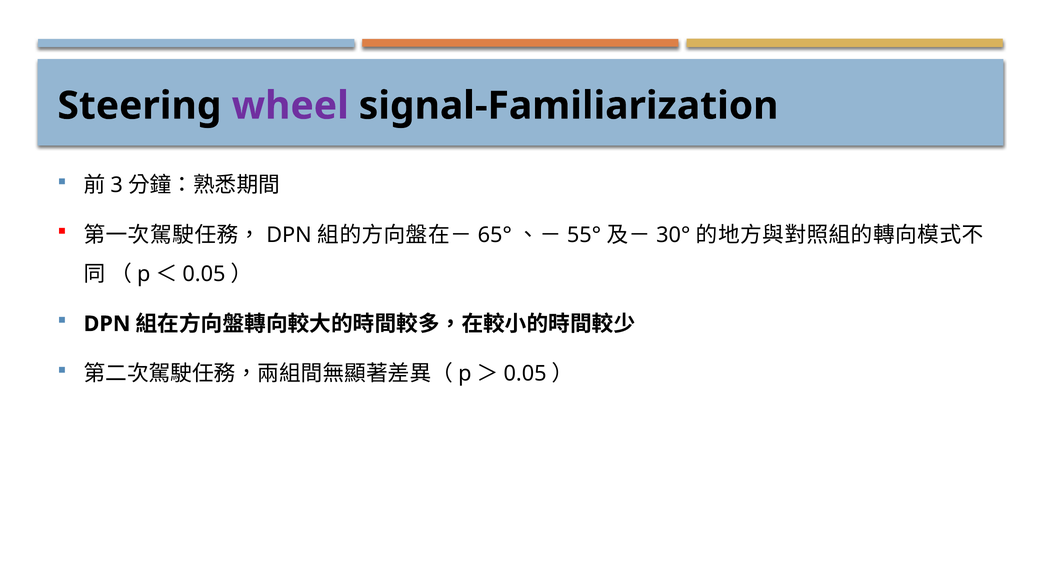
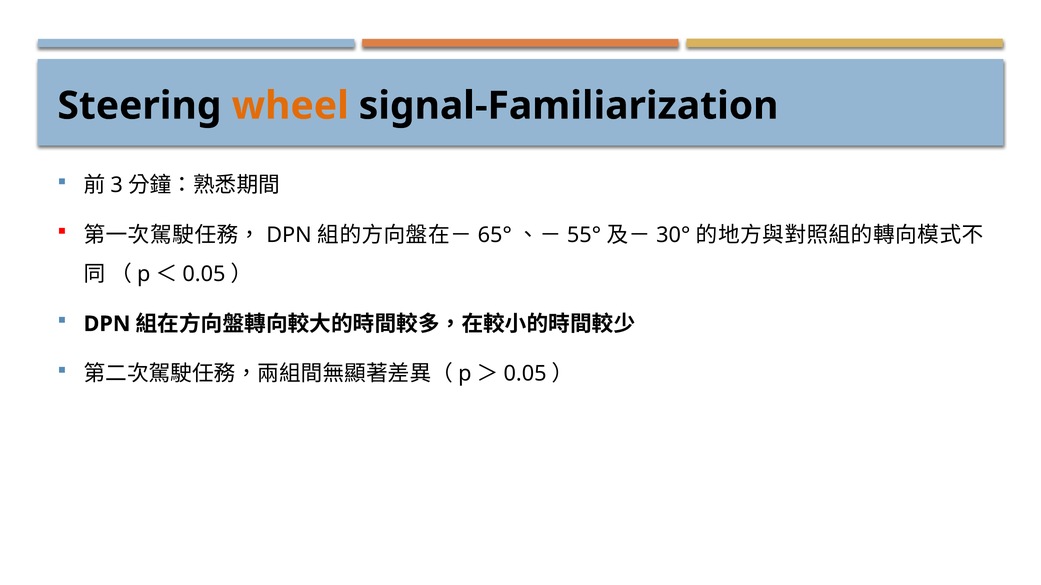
wheel colour: purple -> orange
